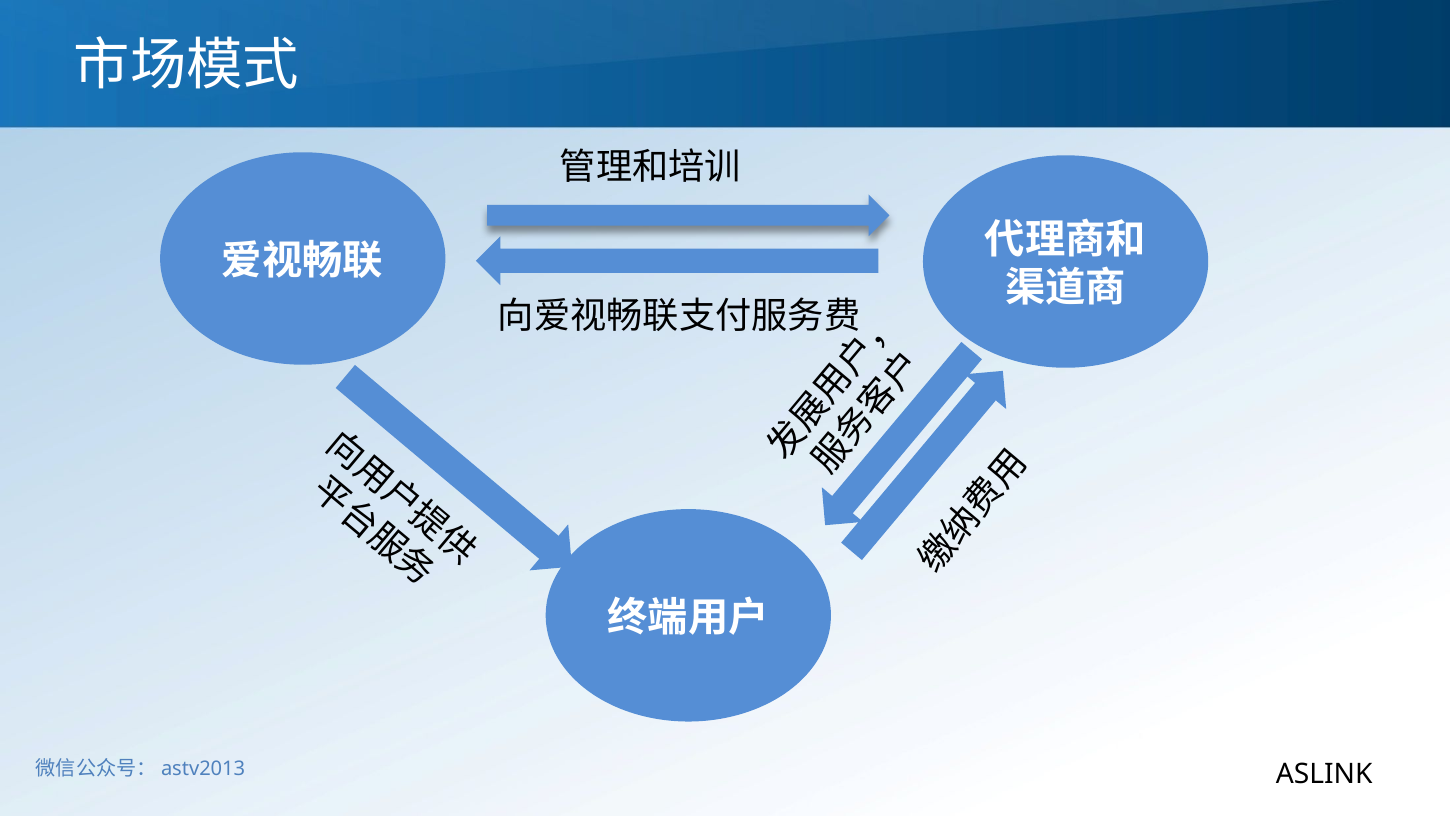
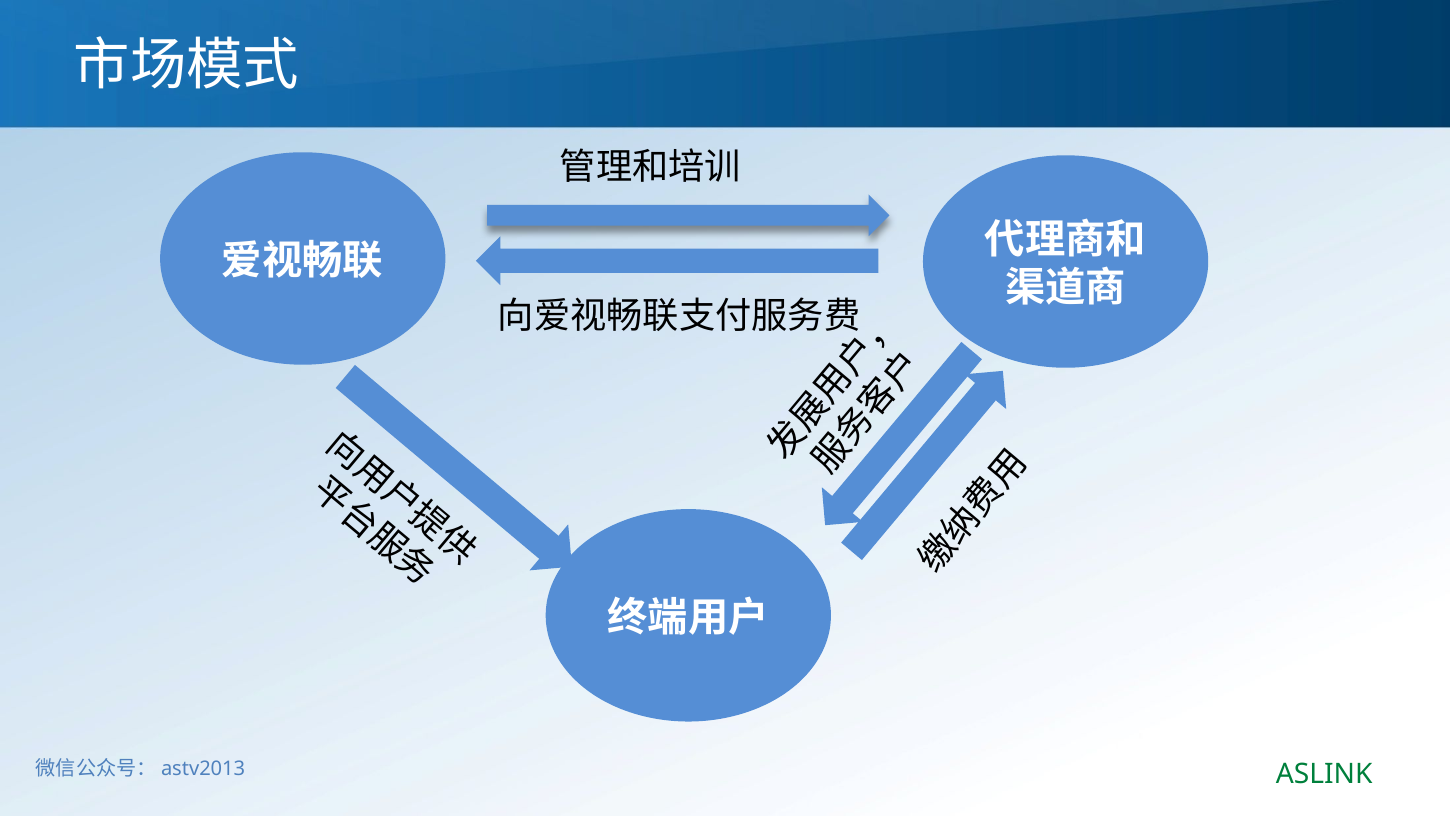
ASLINK colour: black -> green
